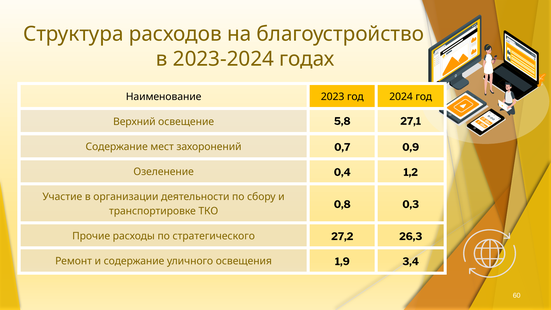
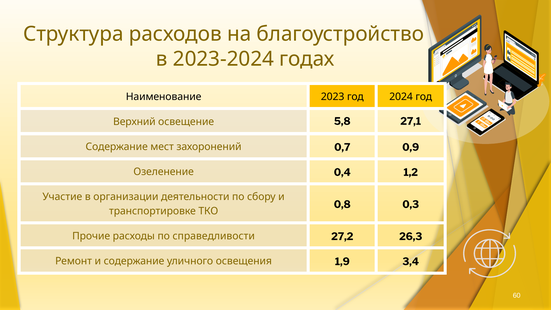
стратегического: стратегического -> справедливости
